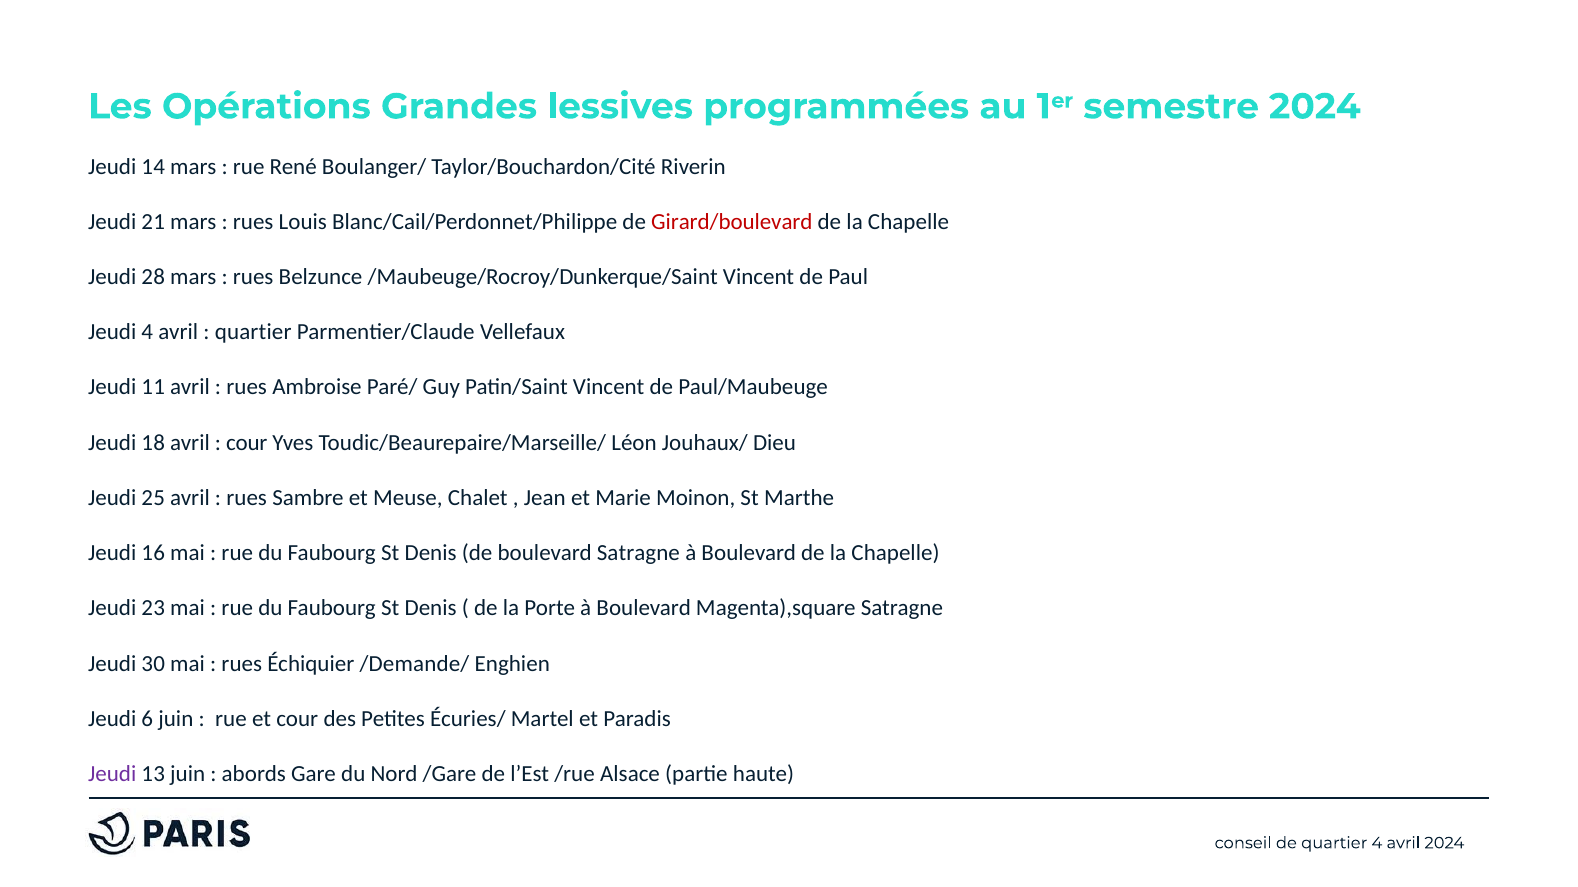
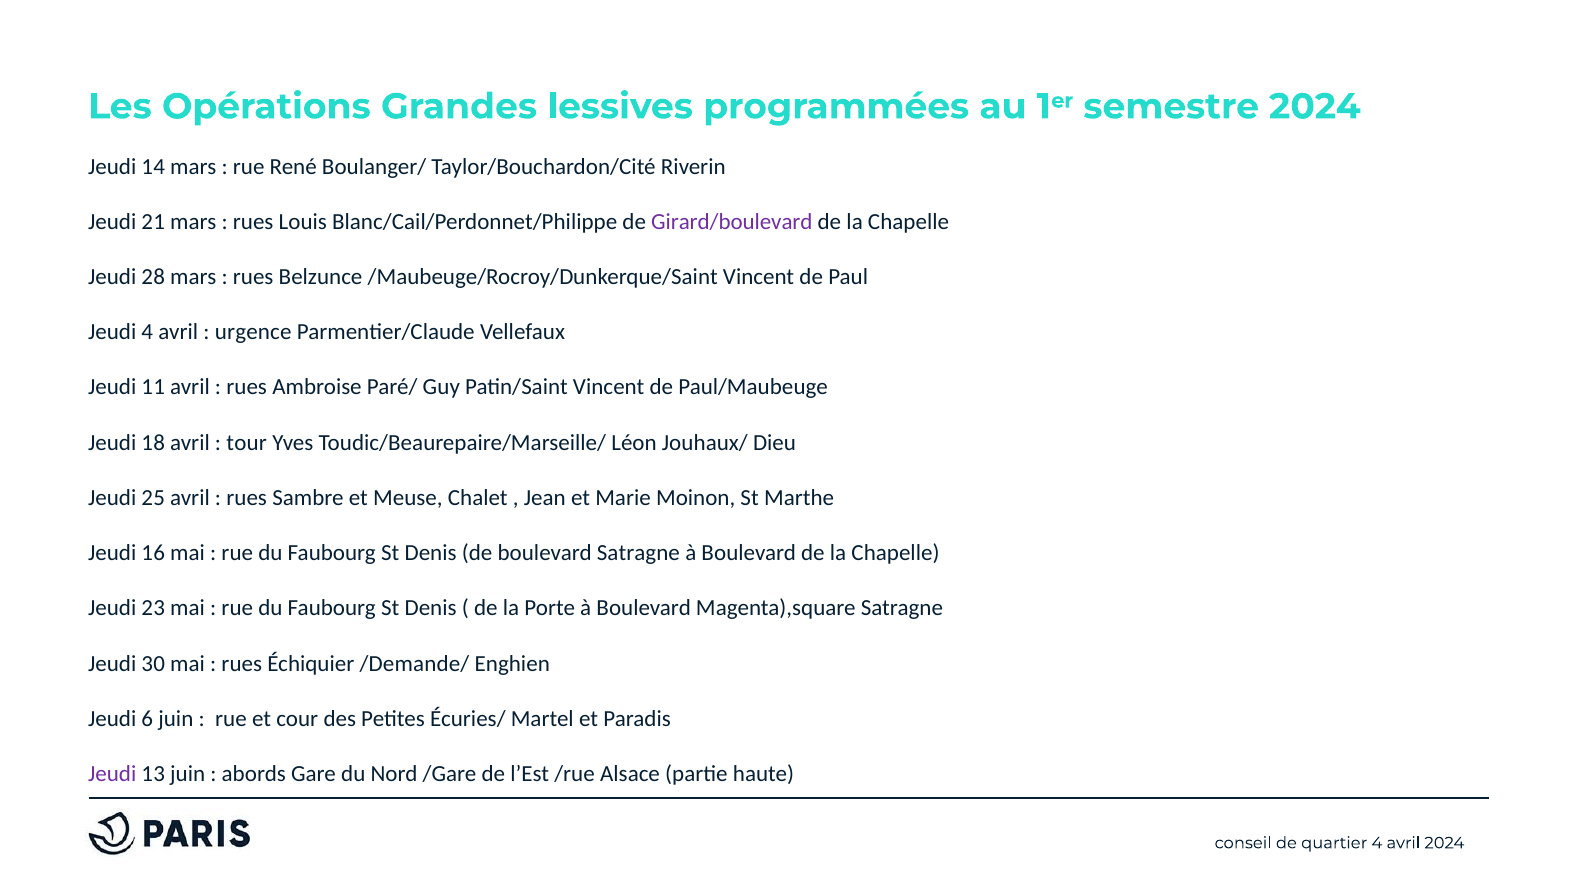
Girard/boulevard colour: red -> purple
quartier at (253, 332): quartier -> urgence
cour at (247, 443): cour -> tour
